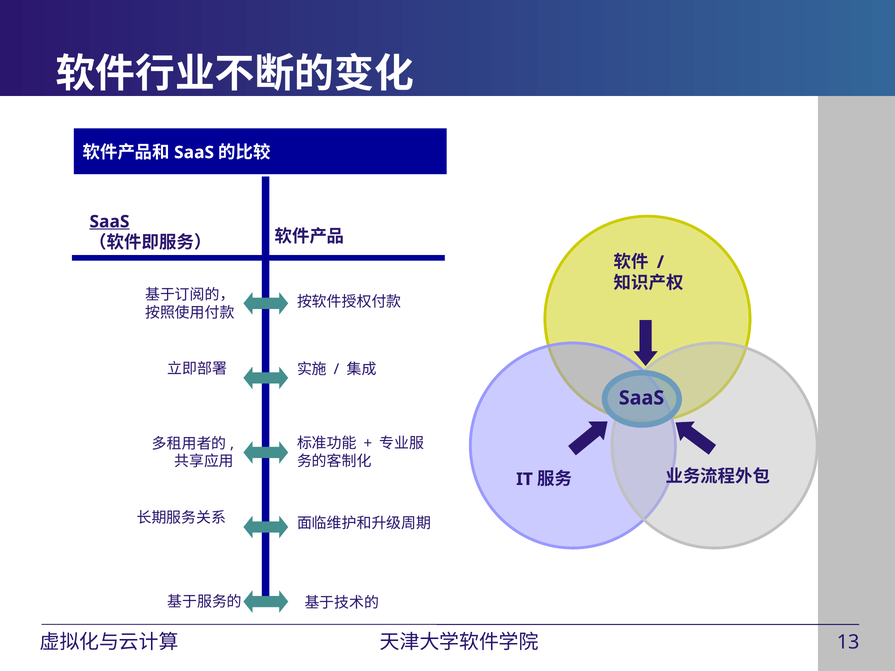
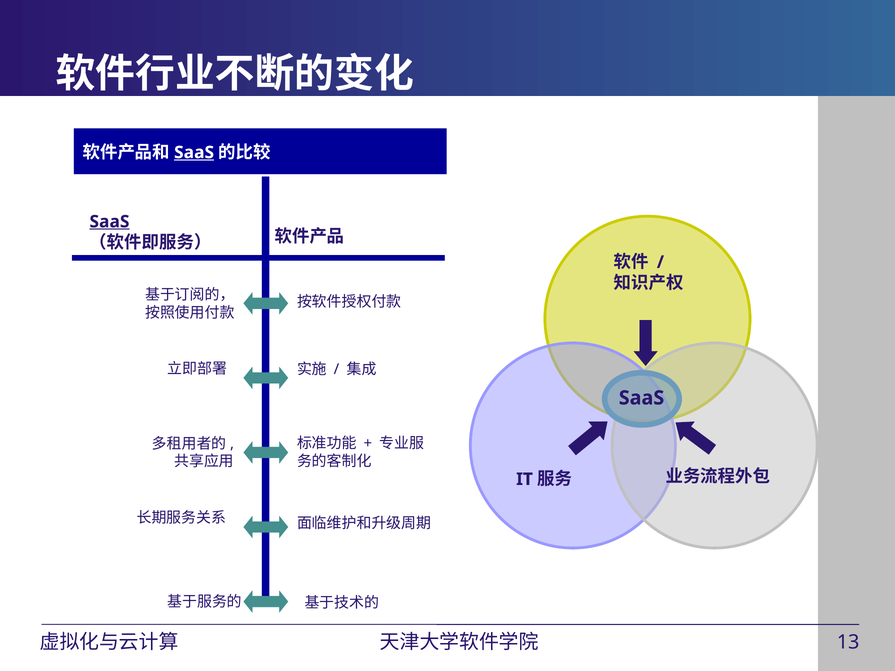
SaaS at (194, 153) underline: none -> present
